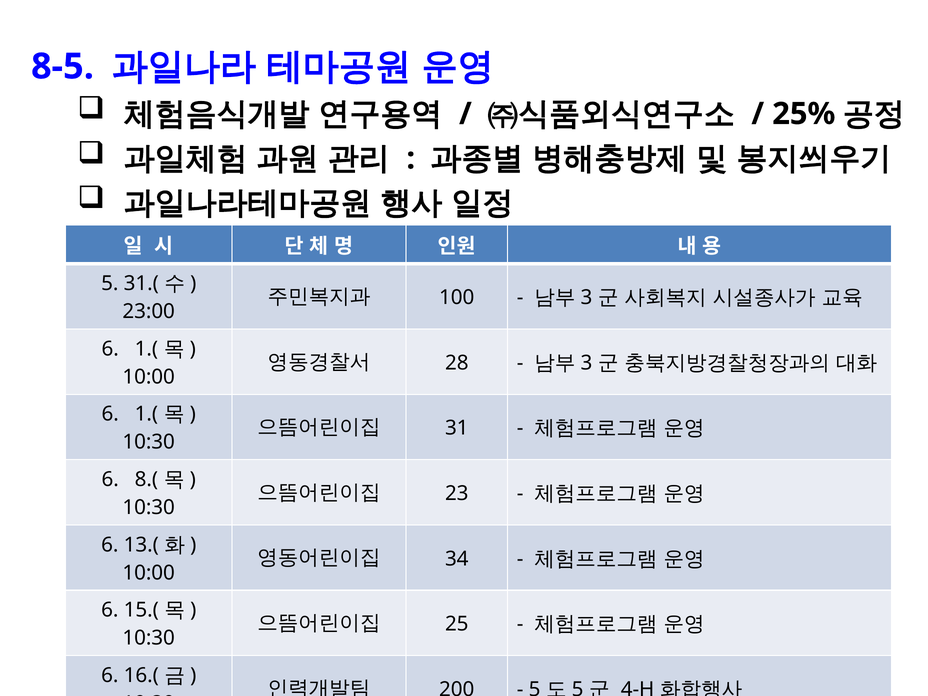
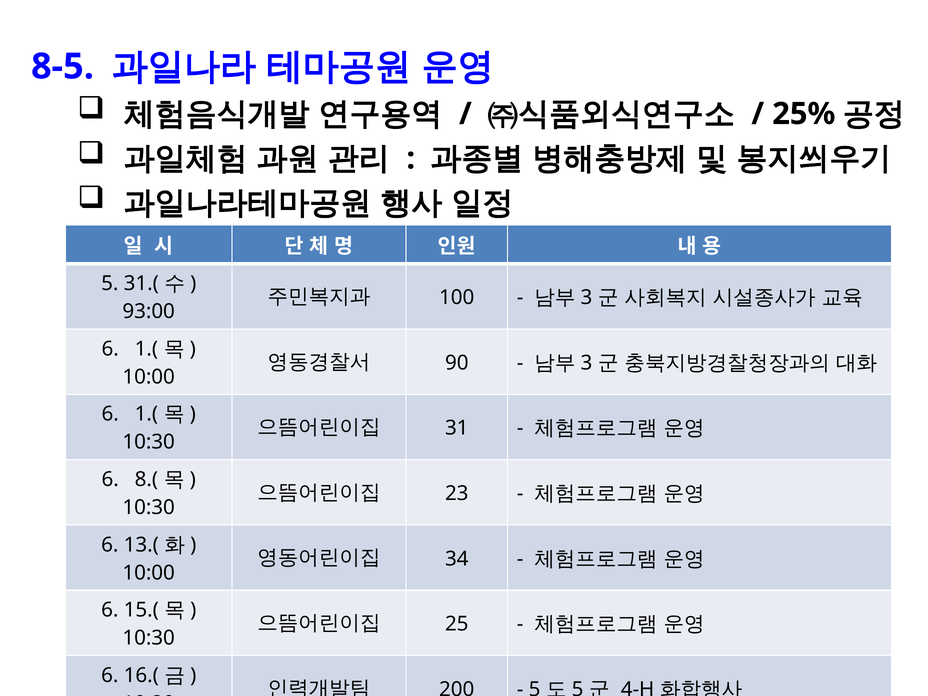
23:00: 23:00 -> 93:00
28: 28 -> 90
